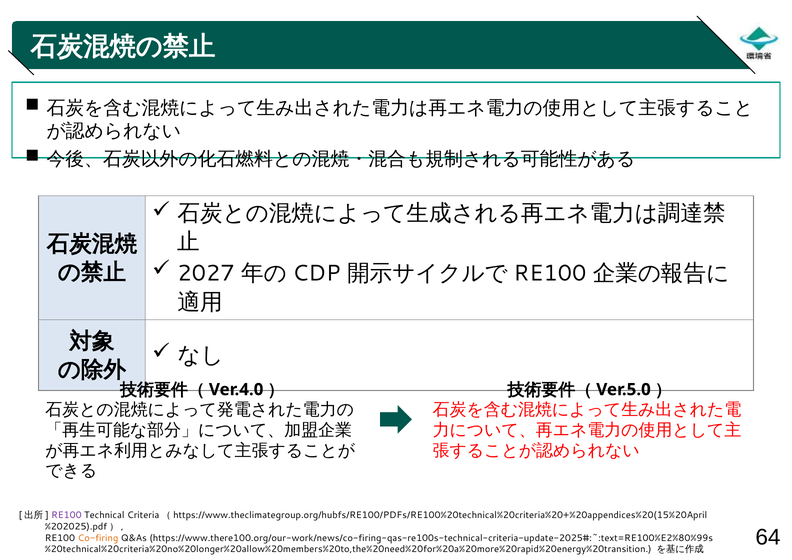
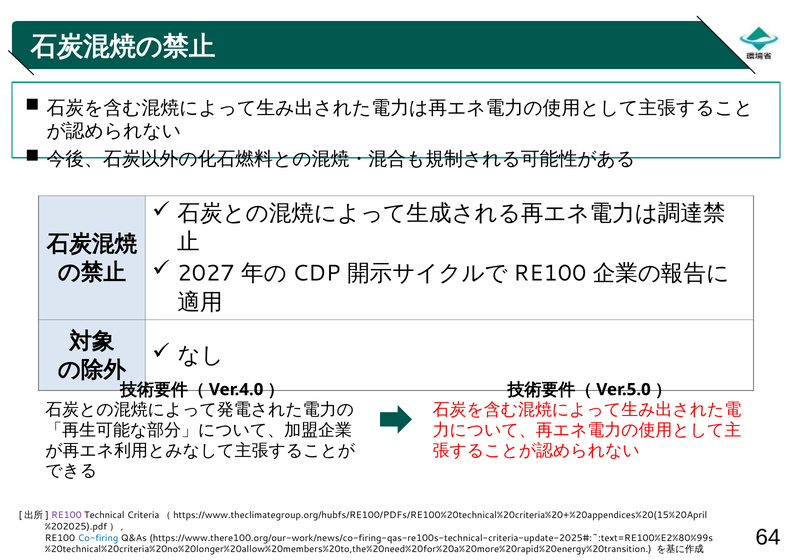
Co-firing colour: orange -> blue
